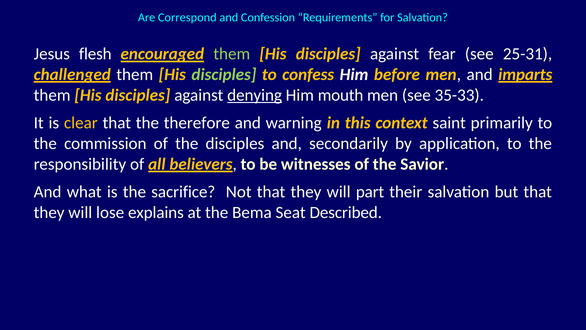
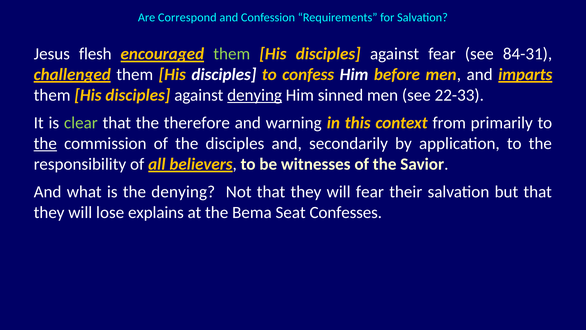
25-31: 25-31 -> 84-31
disciples at (224, 74) colour: light green -> white
mouth: mouth -> sinned
35-33: 35-33 -> 22-33
clear colour: yellow -> light green
saint: saint -> from
the at (45, 143) underline: none -> present
the sacrifice: sacrifice -> denying
will part: part -> fear
Described: Described -> Confesses
